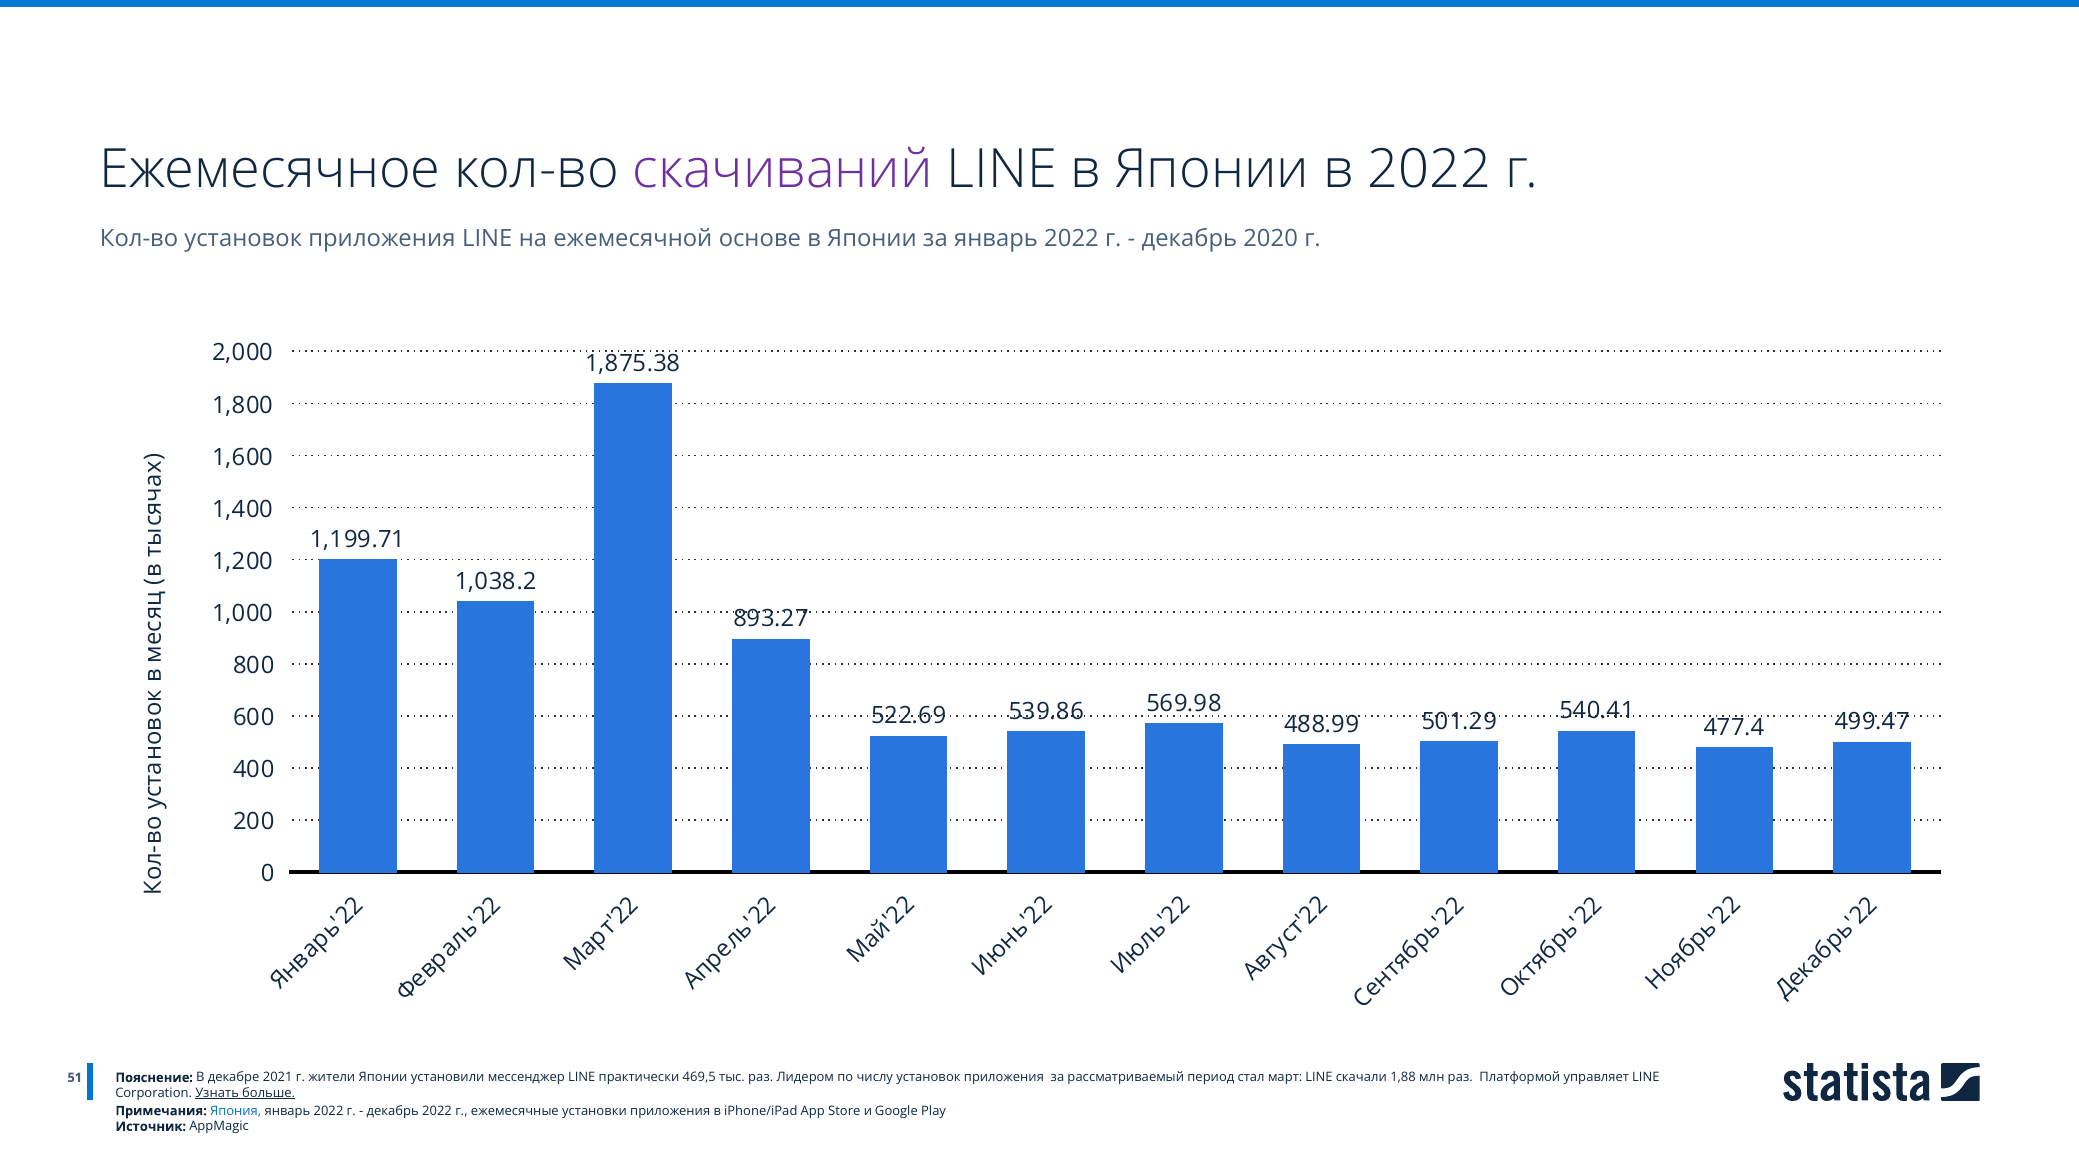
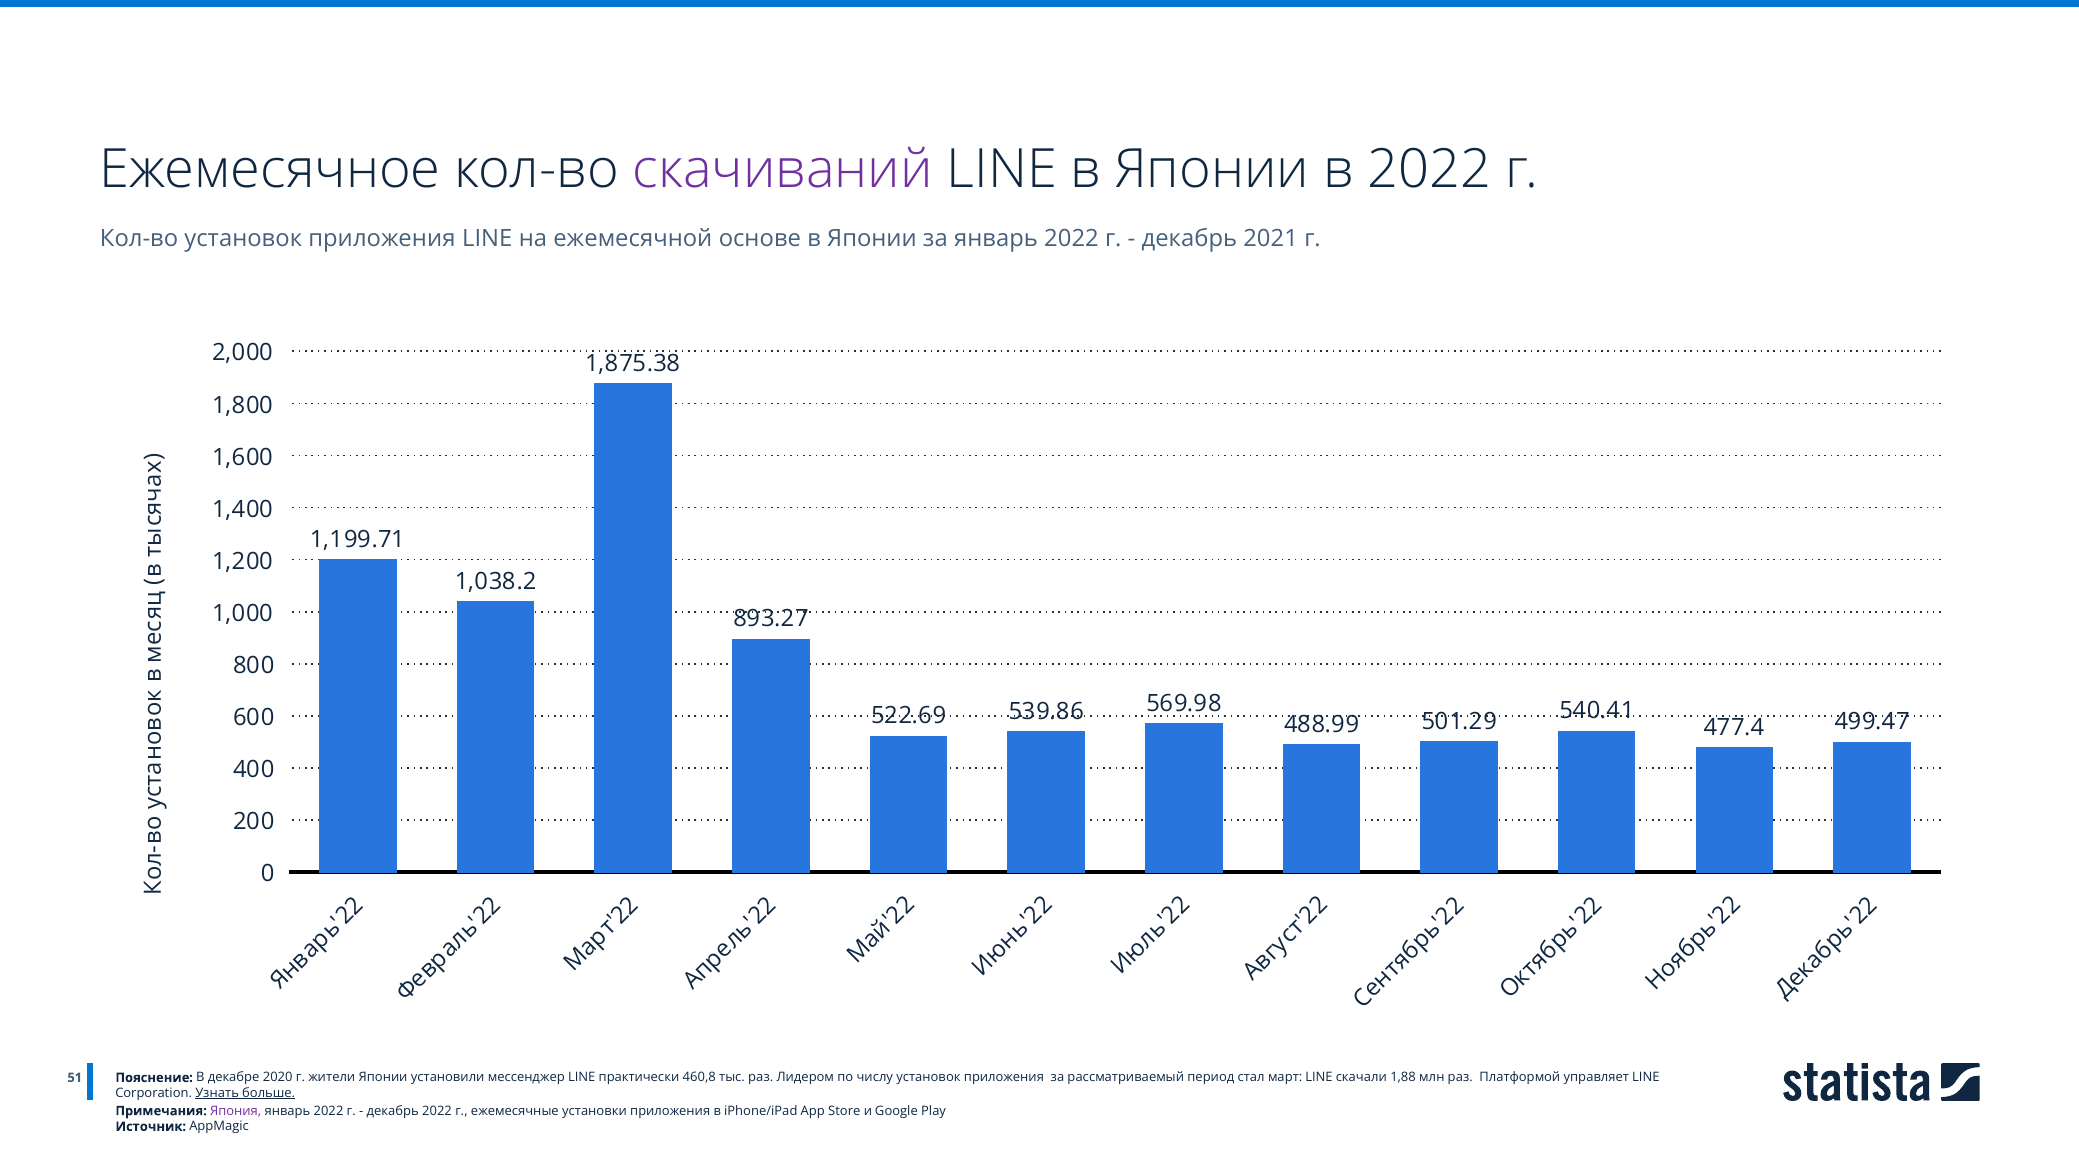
2020: 2020 -> 2021
2021: 2021 -> 2020
469,5: 469,5 -> 460,8
Япония colour: blue -> purple
